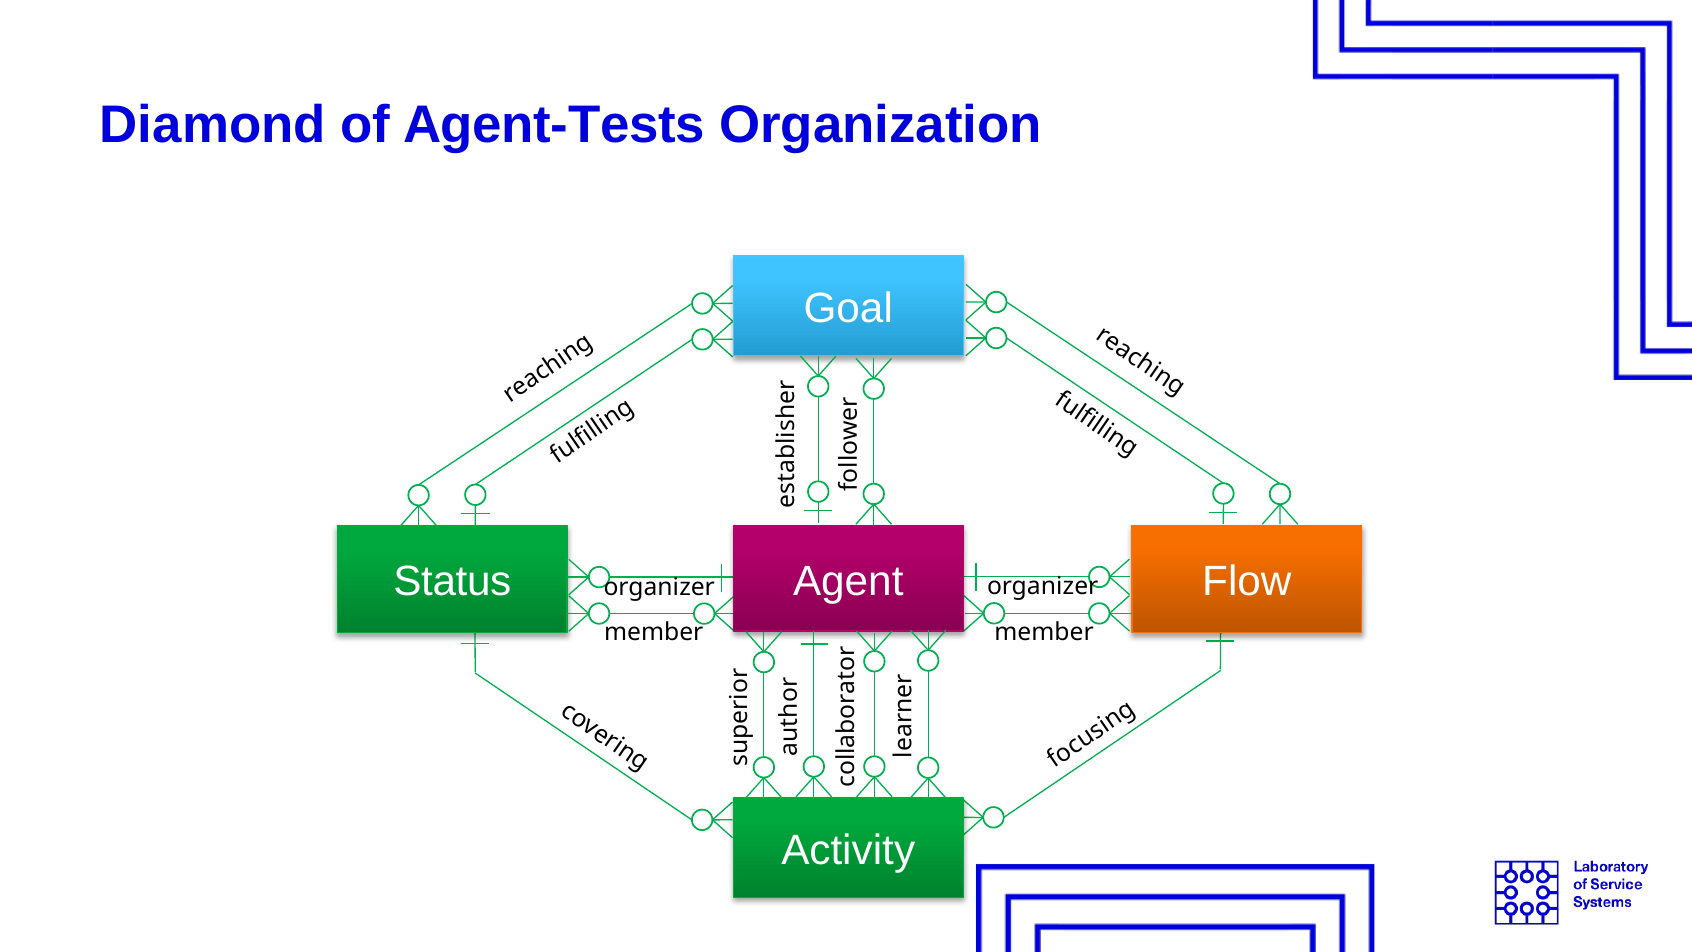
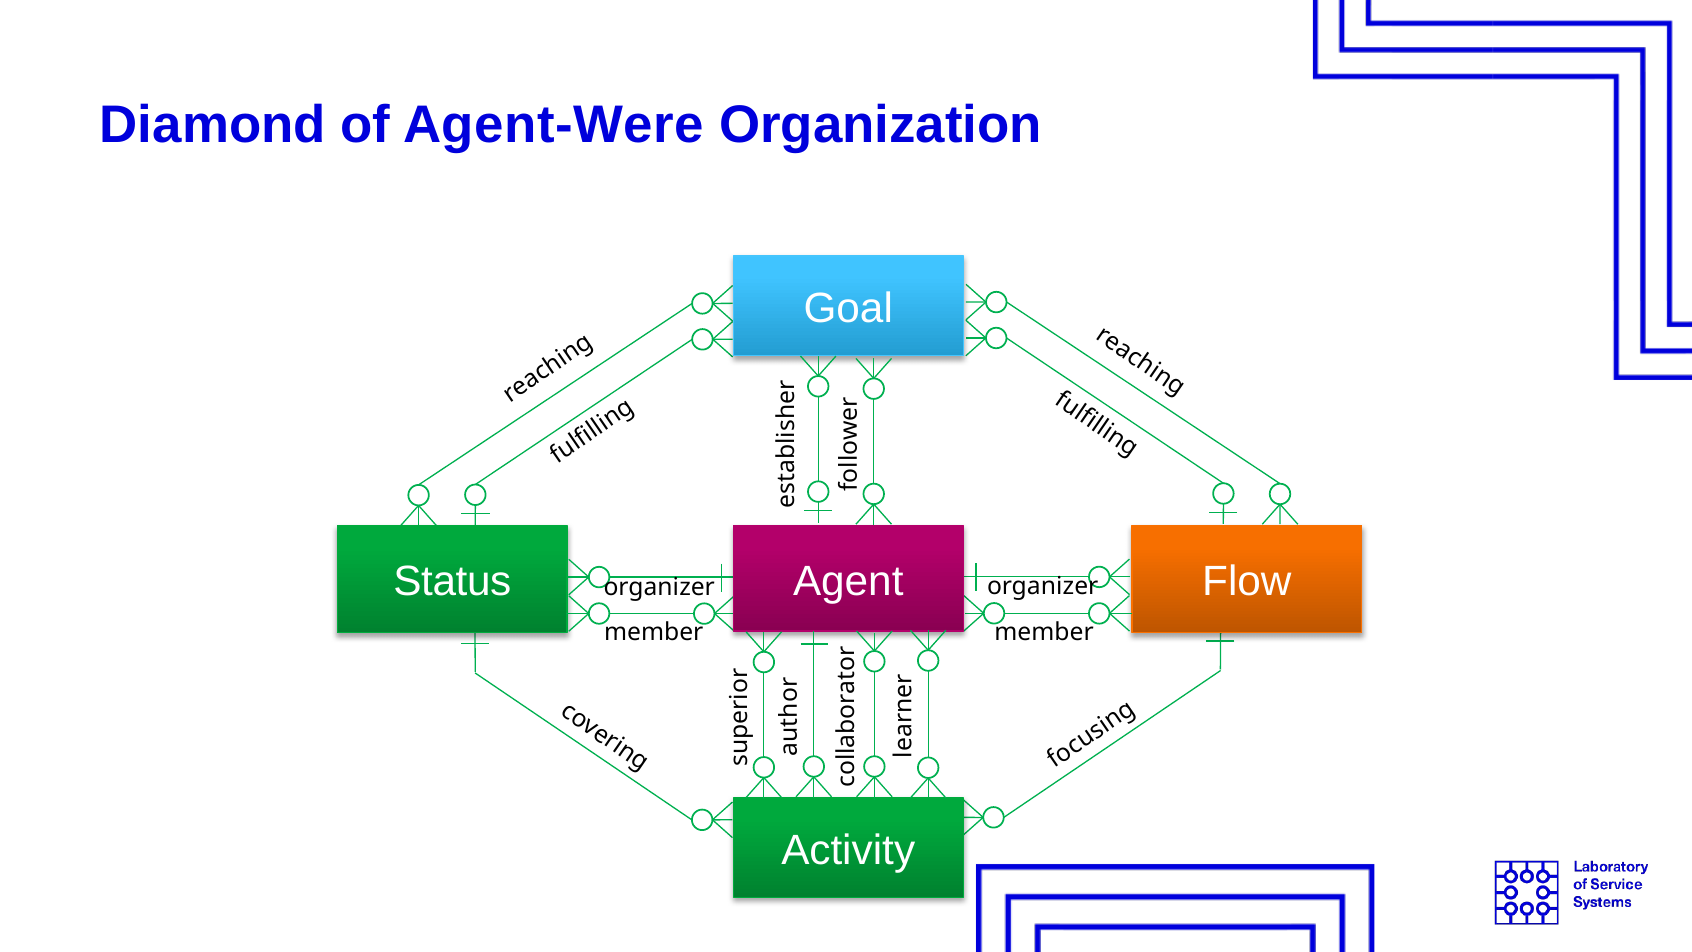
Agent-Tests: Agent-Tests -> Agent-Were
